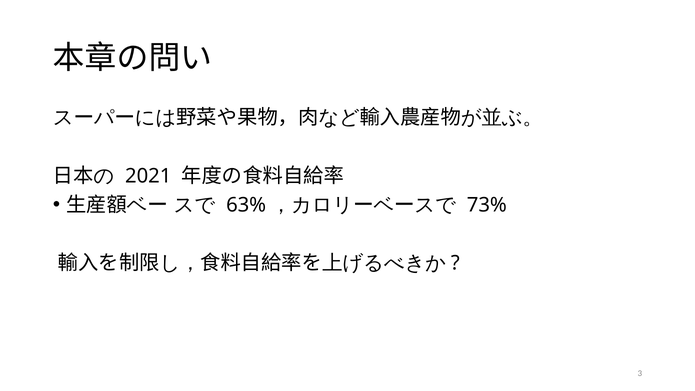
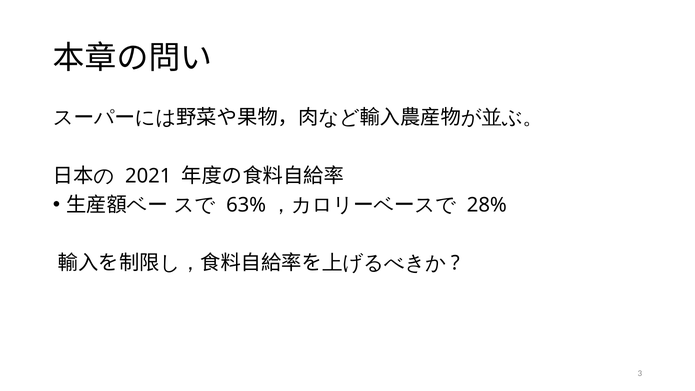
73%: 73% -> 28%
